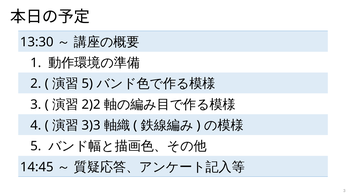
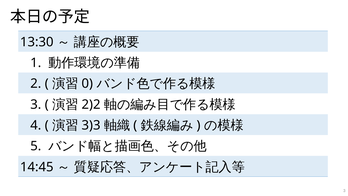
5 at (87, 84): 5 -> 0
